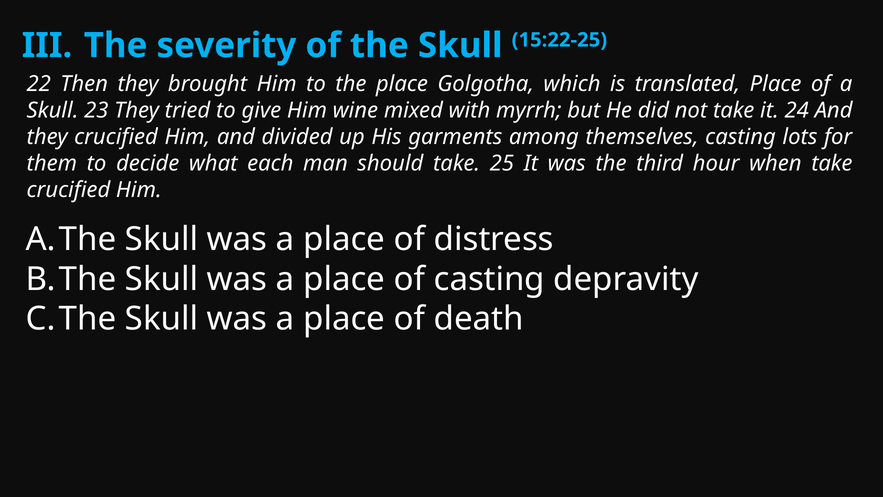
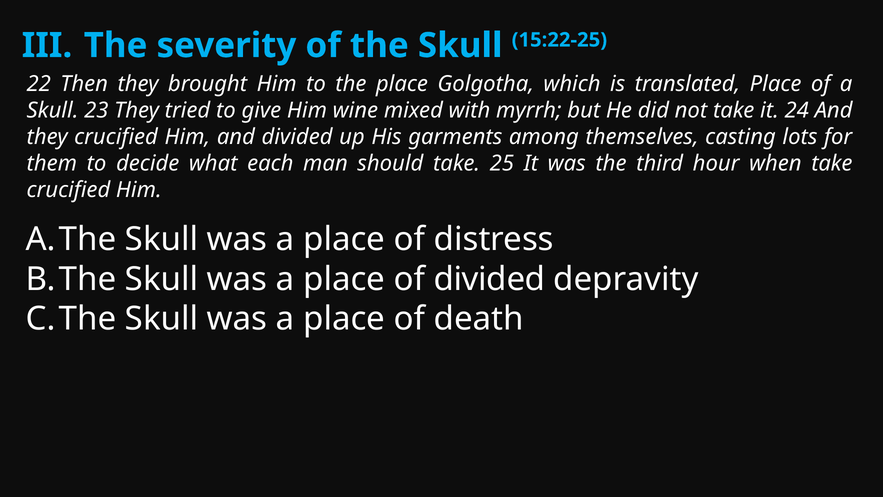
of casting: casting -> divided
